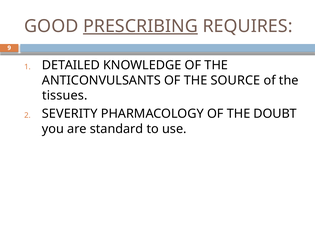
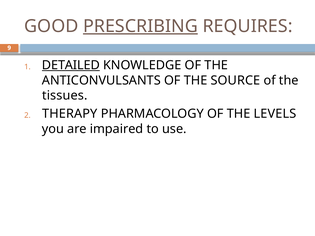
DETAILED underline: none -> present
SEVERITY: SEVERITY -> THERAPY
DOUBT: DOUBT -> LEVELS
standard: standard -> impaired
